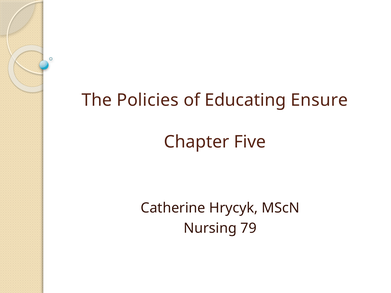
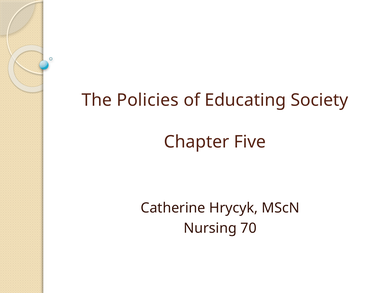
Ensure: Ensure -> Society
79: 79 -> 70
